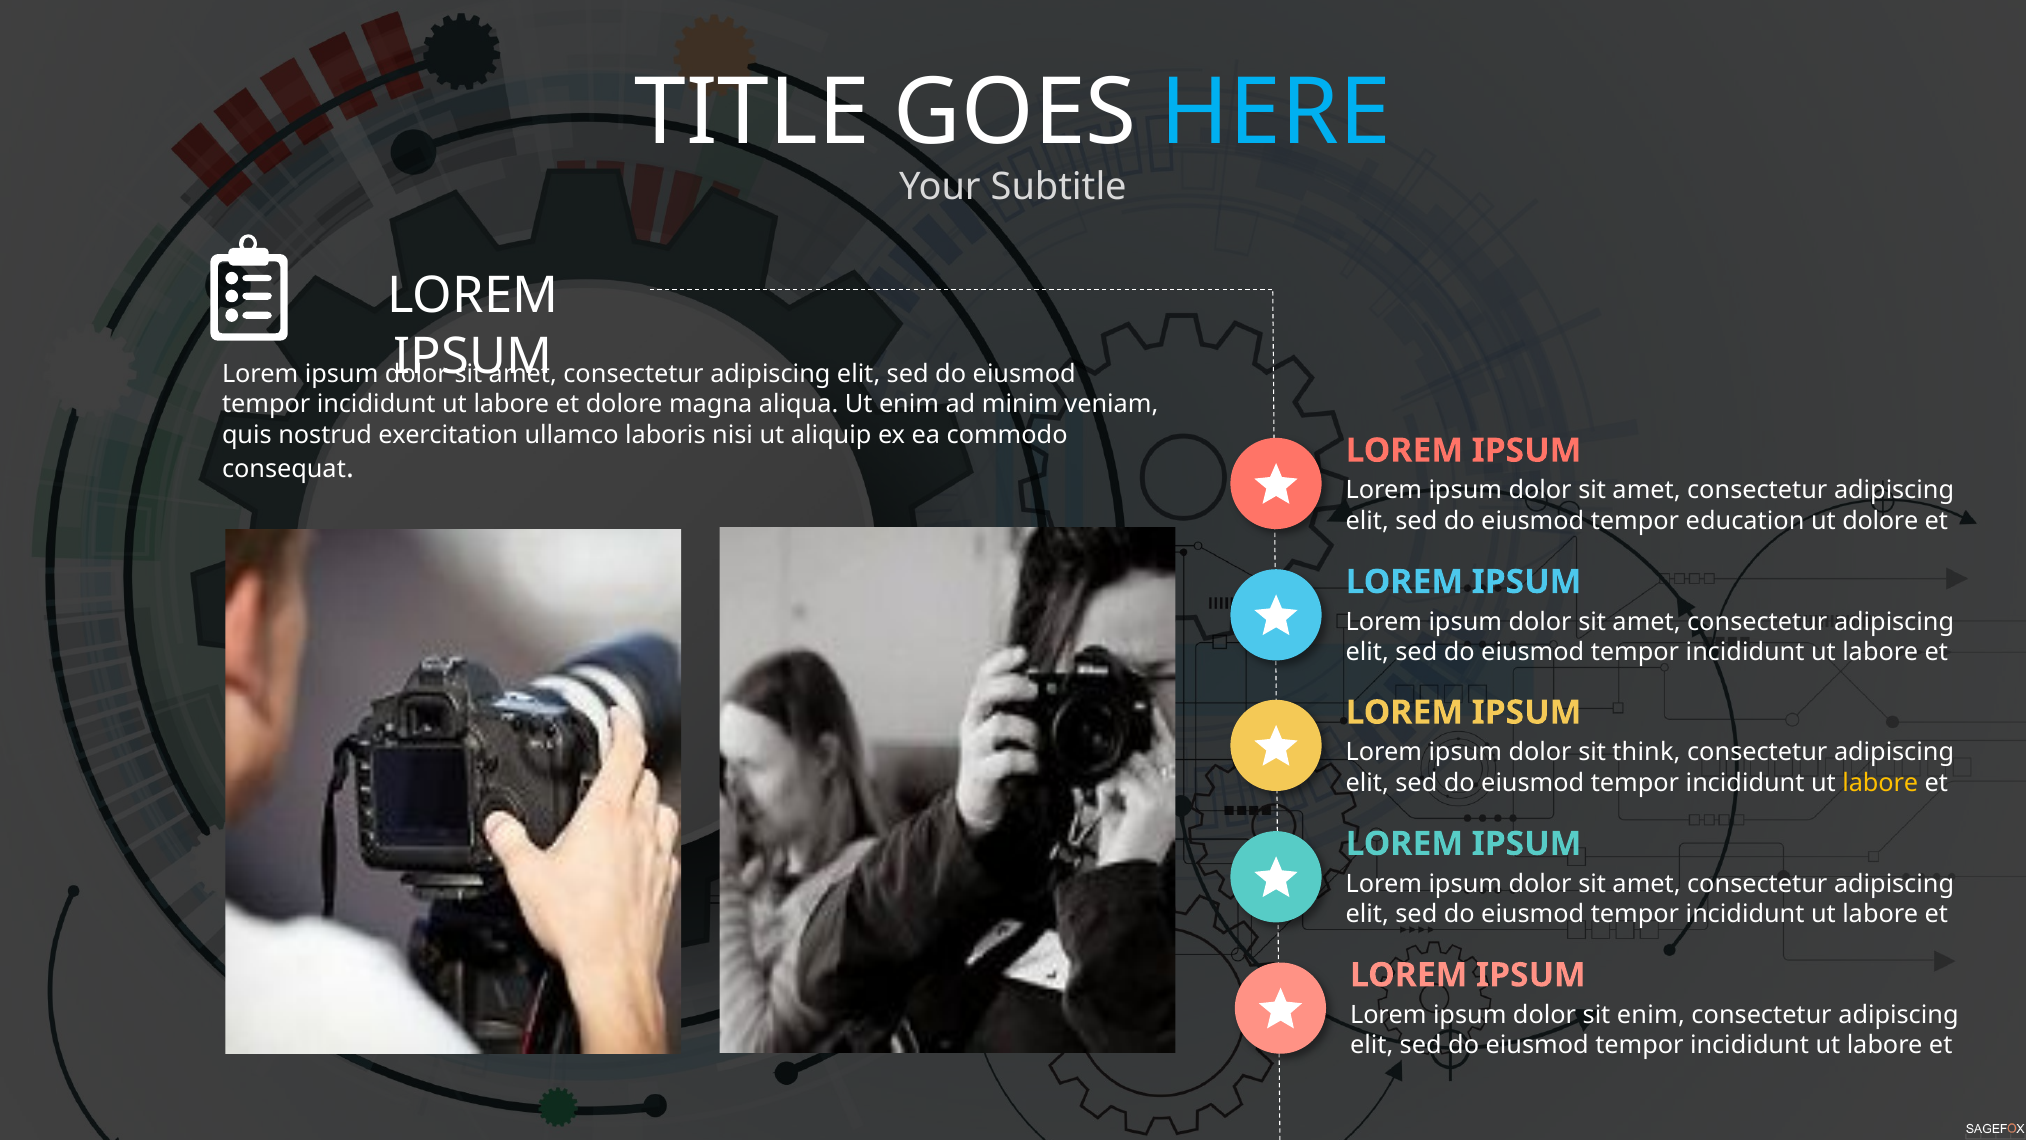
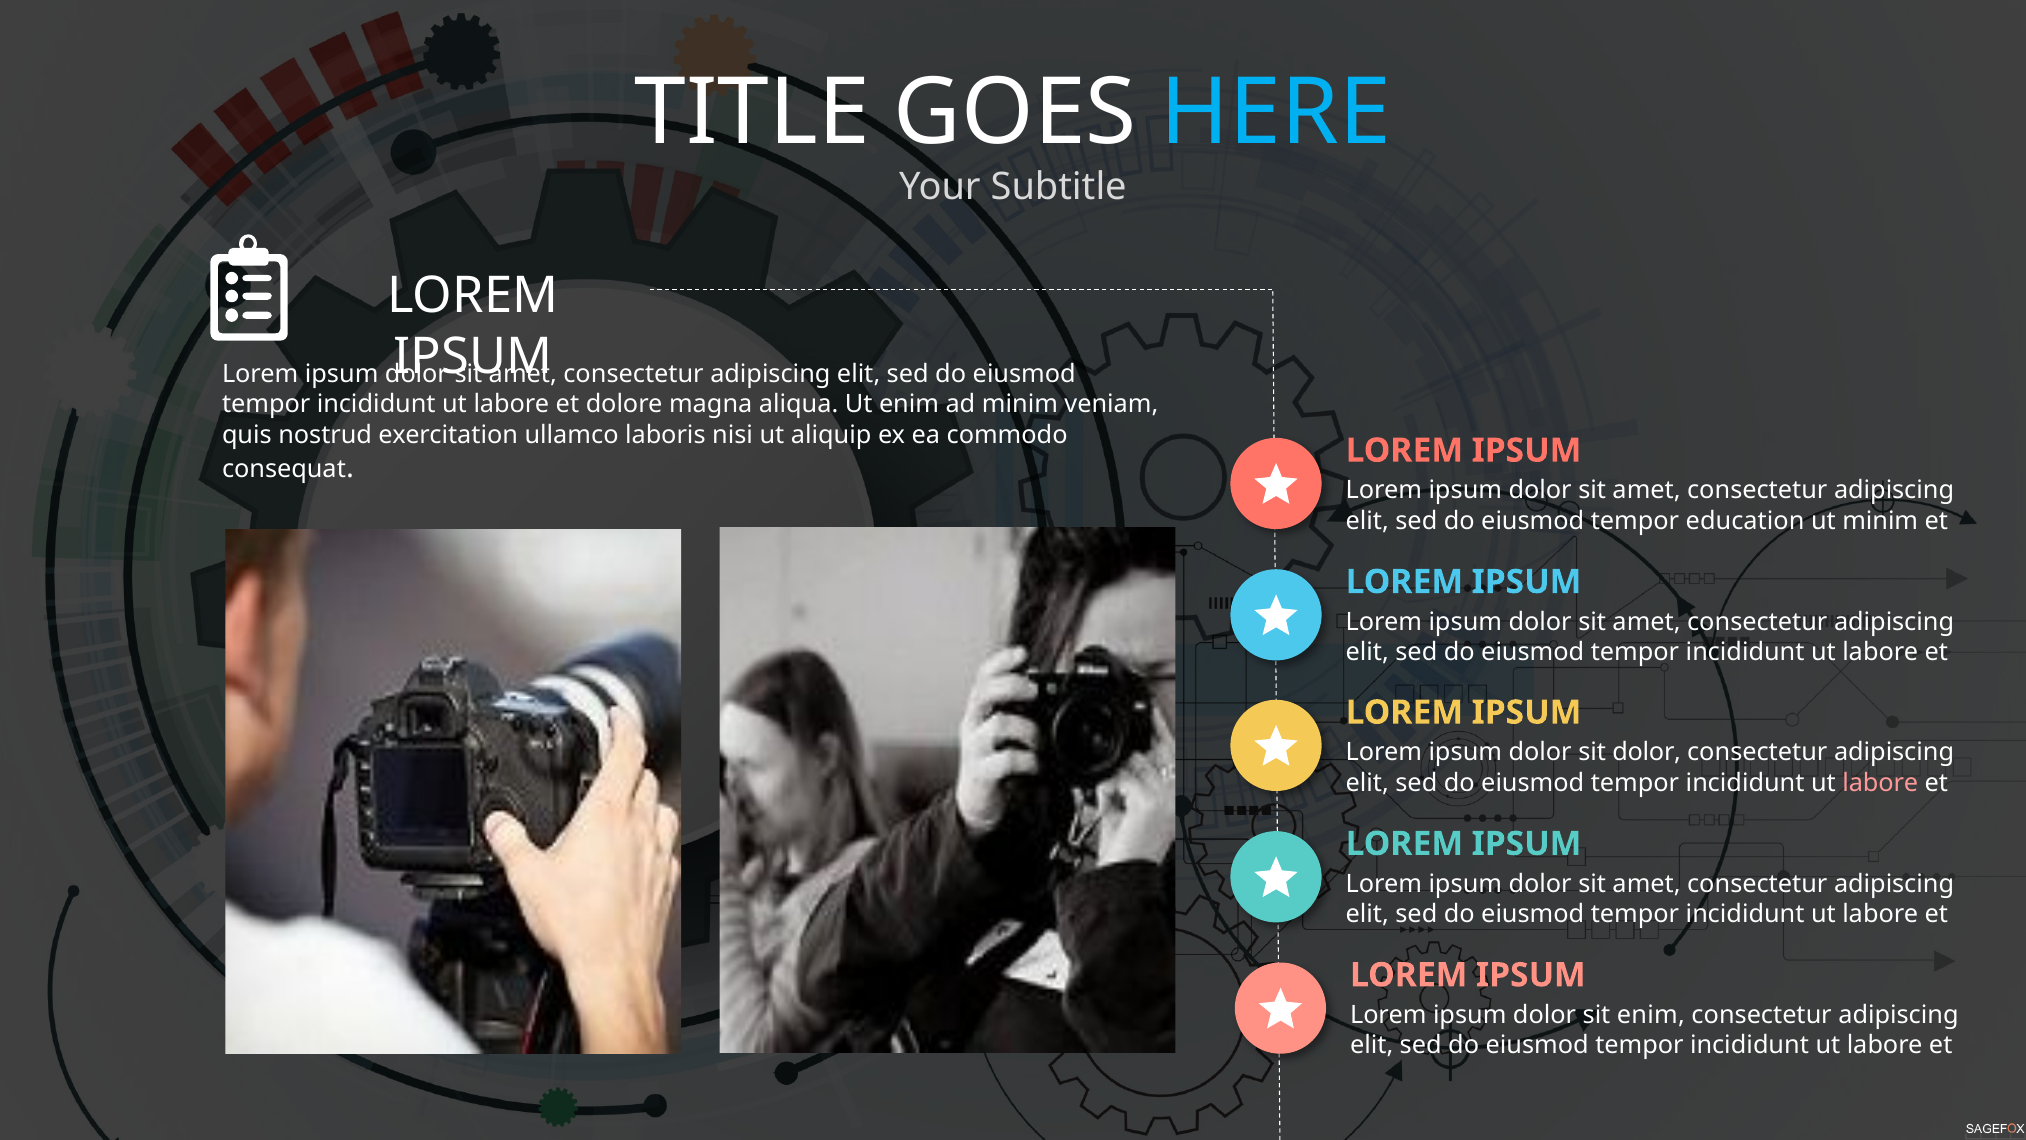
ut dolore: dolore -> minim
sit think: think -> dolor
labore at (1880, 783) colour: yellow -> pink
